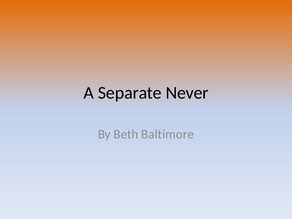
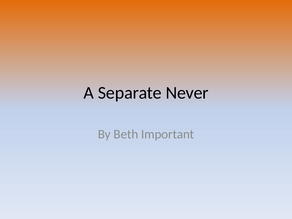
Baltimore: Baltimore -> Important
